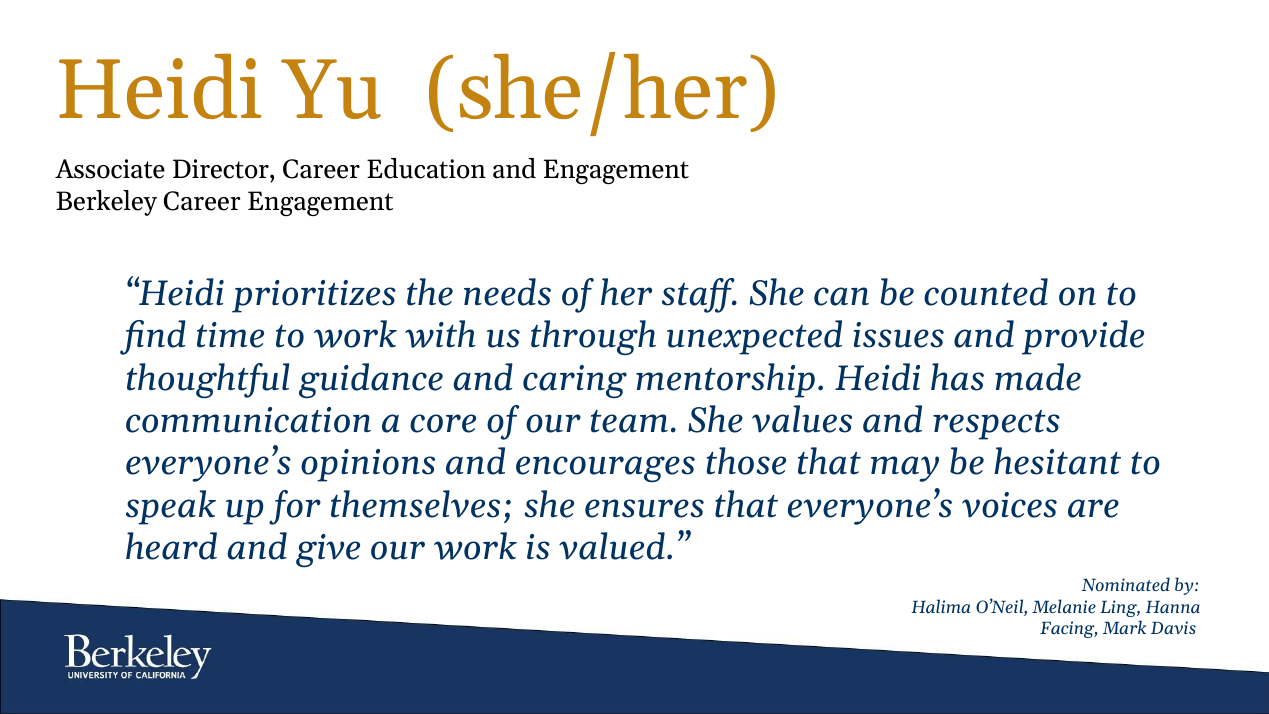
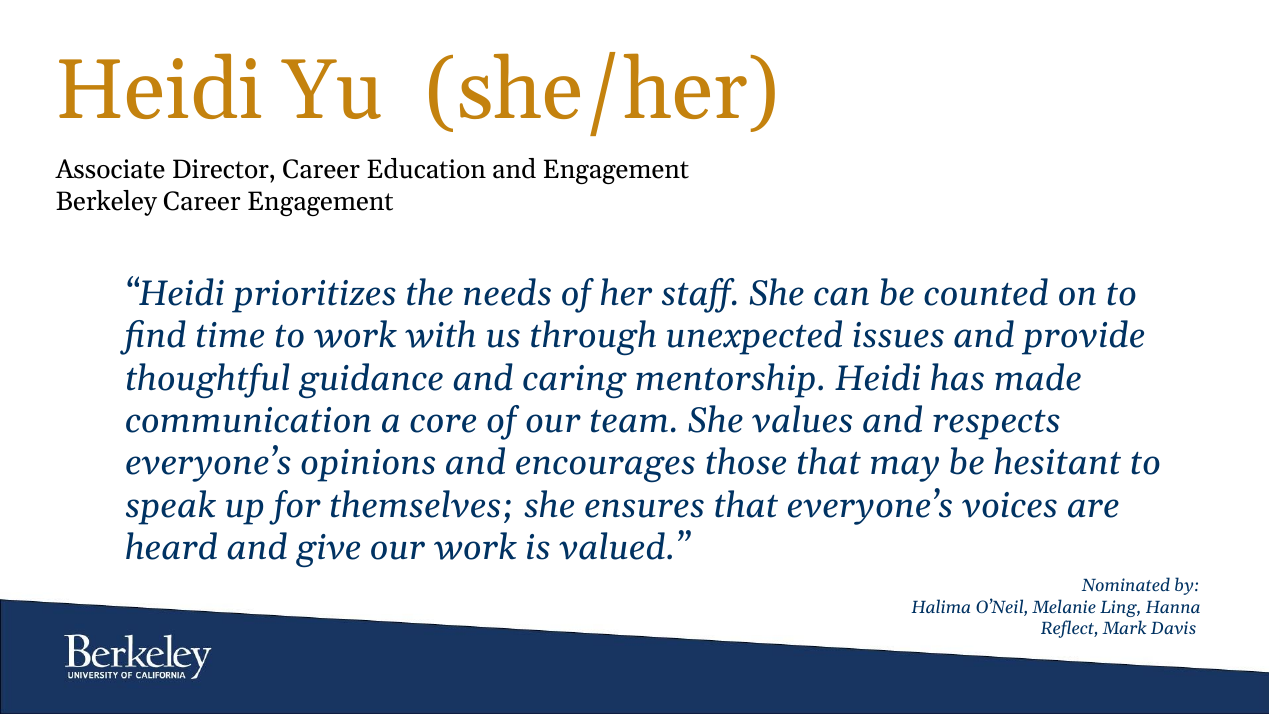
Facing: Facing -> Reflect
